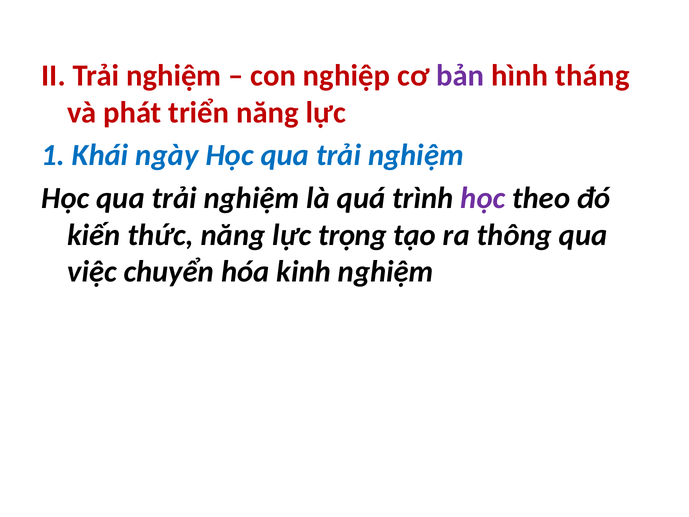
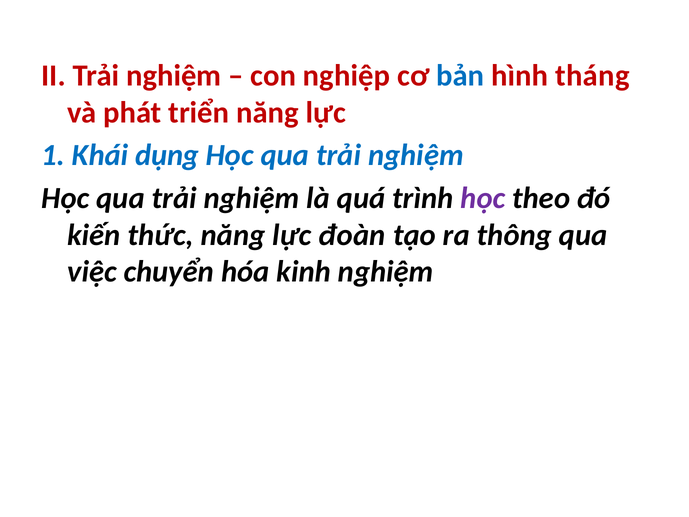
bản colour: purple -> blue
ngày: ngày -> dụng
trọng: trọng -> đoàn
